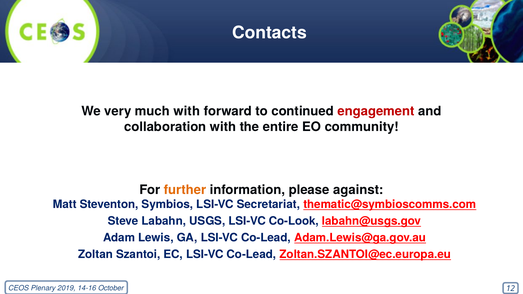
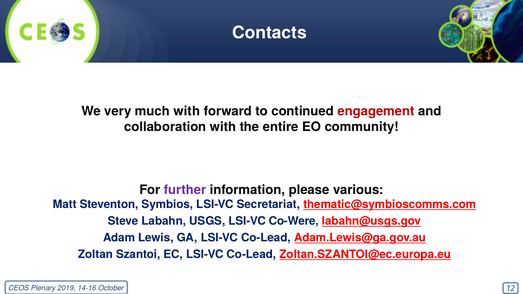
further colour: orange -> purple
against: against -> various
Co-Look: Co-Look -> Co-Were
